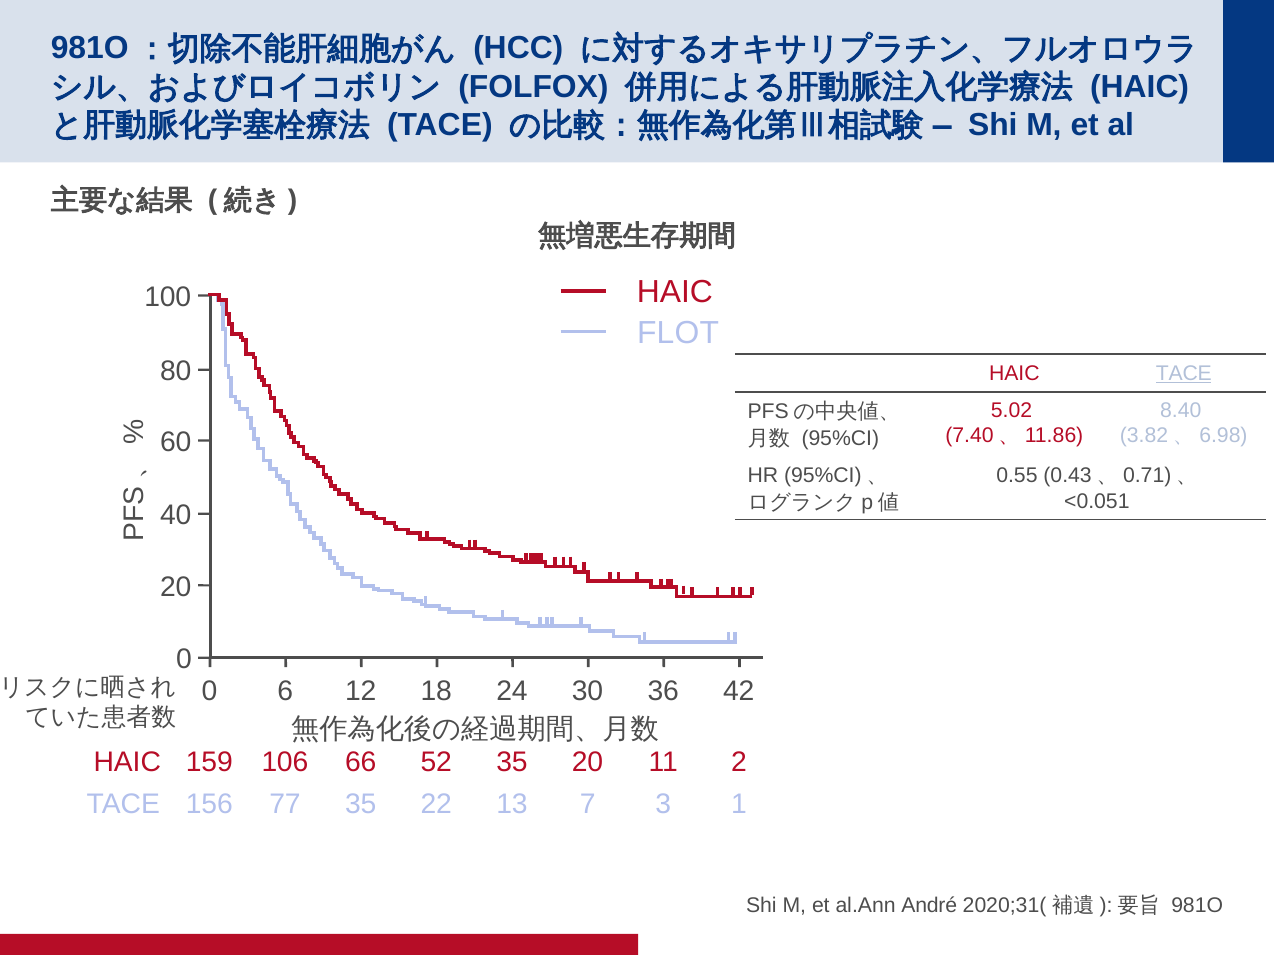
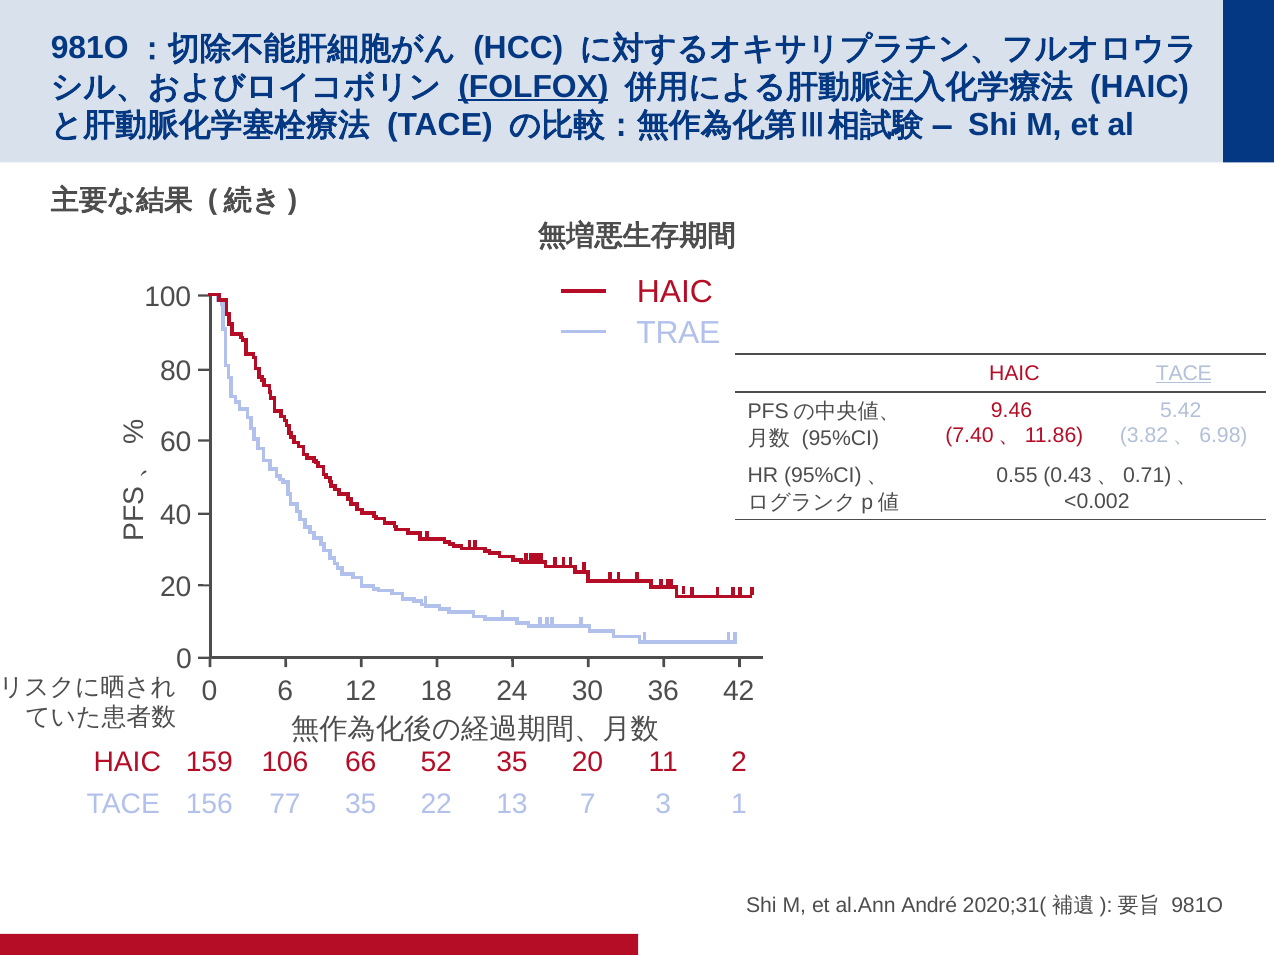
FOLFOX underline: none -> present
FLOT: FLOT -> TRAE
5.02: 5.02 -> 9.46
8.40: 8.40 -> 5.42
<0.051: <0.051 -> <0.002
